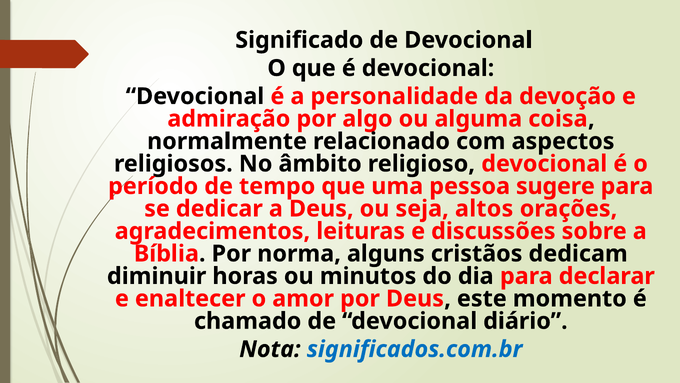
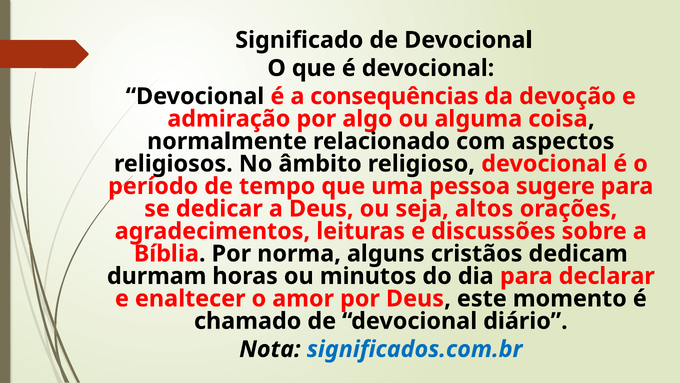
personalidade: personalidade -> consequências
diminuir: diminuir -> durmam
